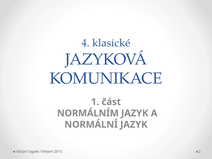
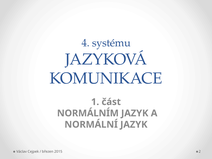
klasické: klasické -> systému
